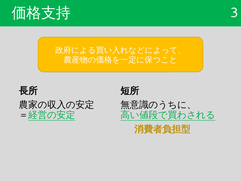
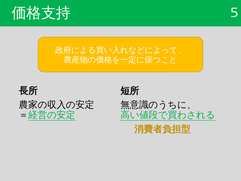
3: 3 -> 5
